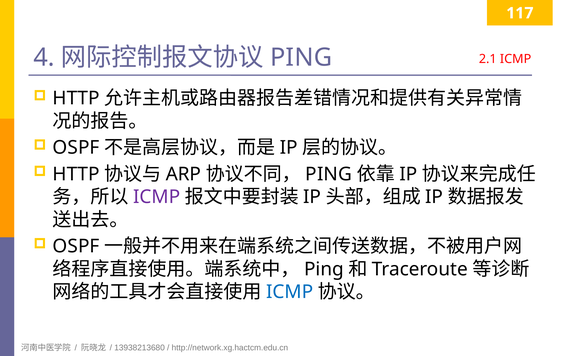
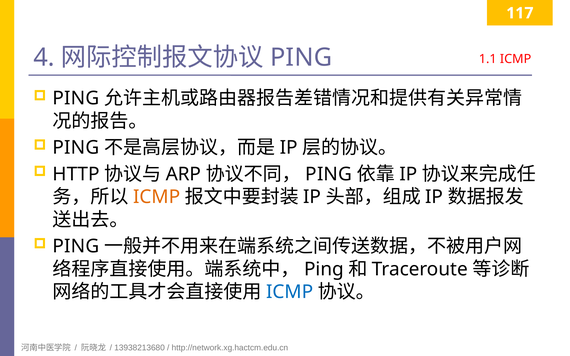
2.1: 2.1 -> 1.1
HTTP at (76, 98): HTTP -> PING
OSPF at (76, 148): OSPF -> PING
ICMP at (157, 197) colour: purple -> orange
OSPF at (76, 247): OSPF -> PING
